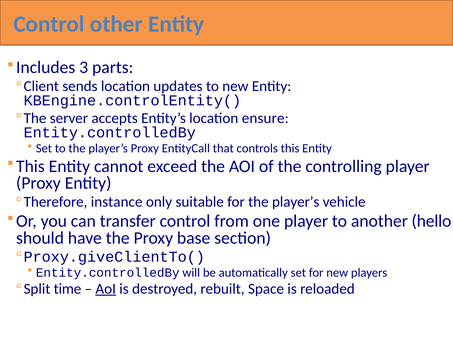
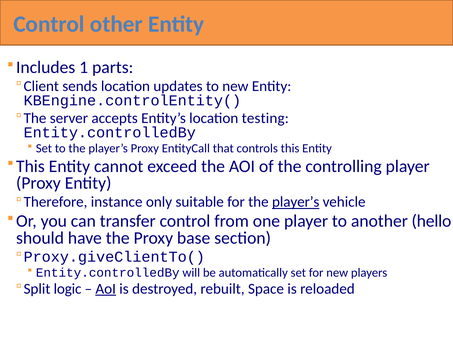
3: 3 -> 1
ensure: ensure -> testing
player’s at (296, 202) underline: none -> present
time: time -> logic
